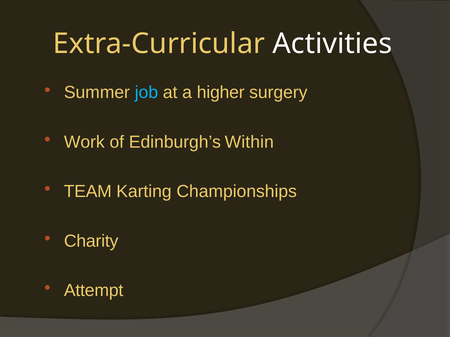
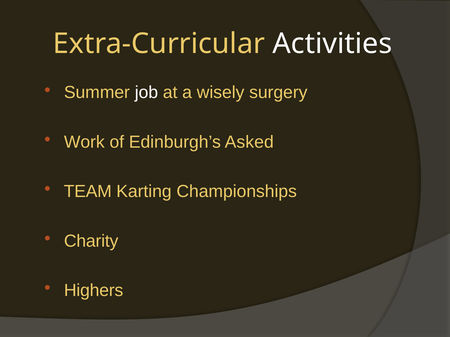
job colour: light blue -> white
higher: higher -> wisely
Within: Within -> Asked
Attempt: Attempt -> Highers
